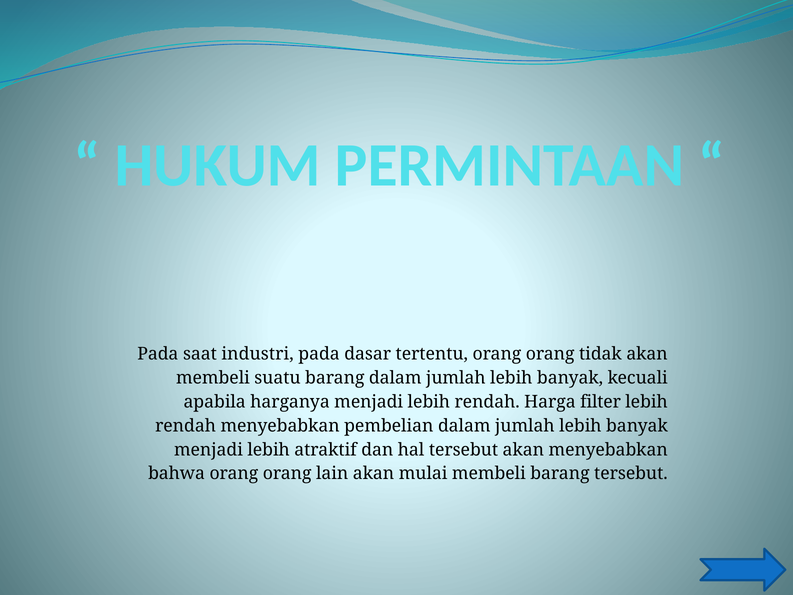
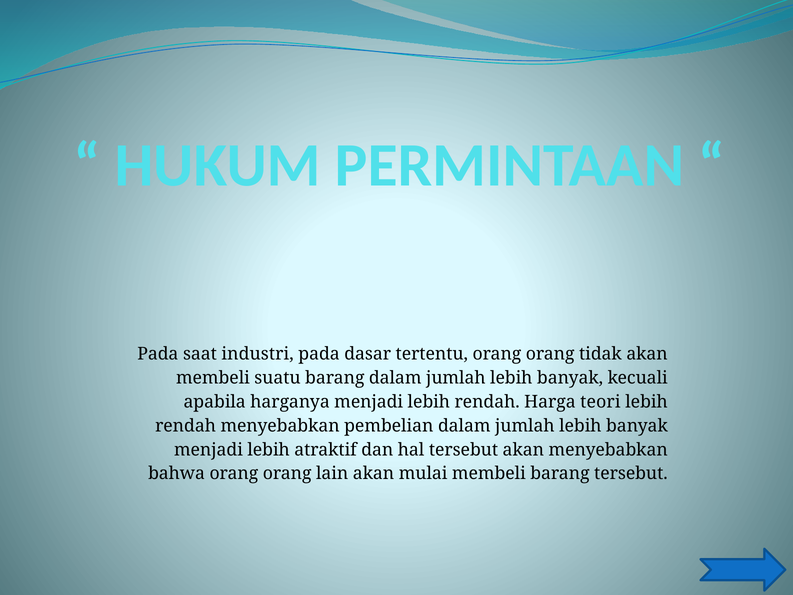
filter: filter -> teori
